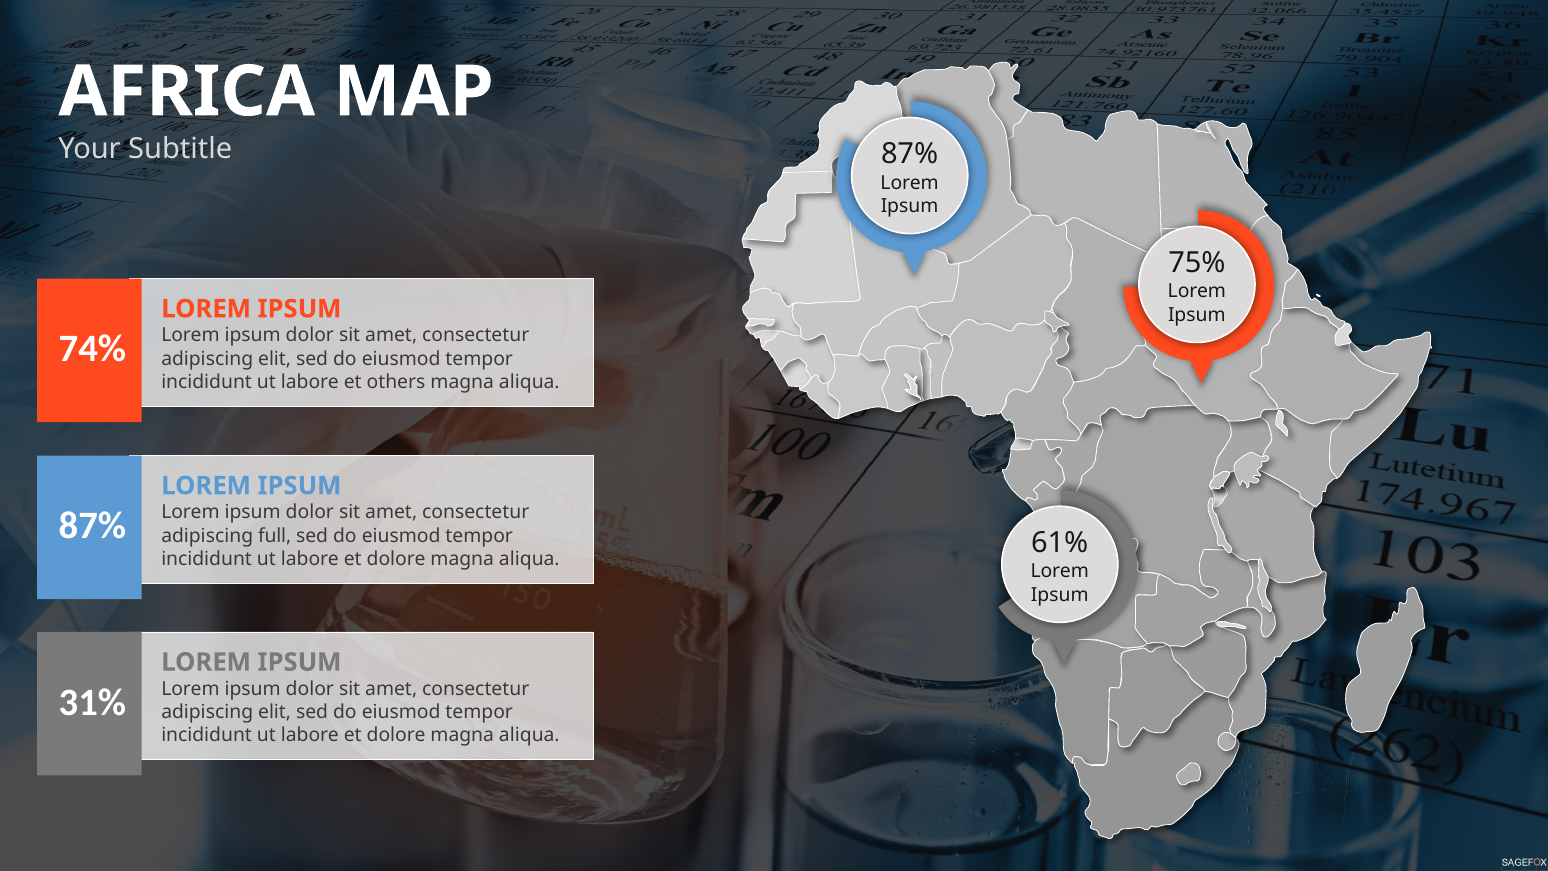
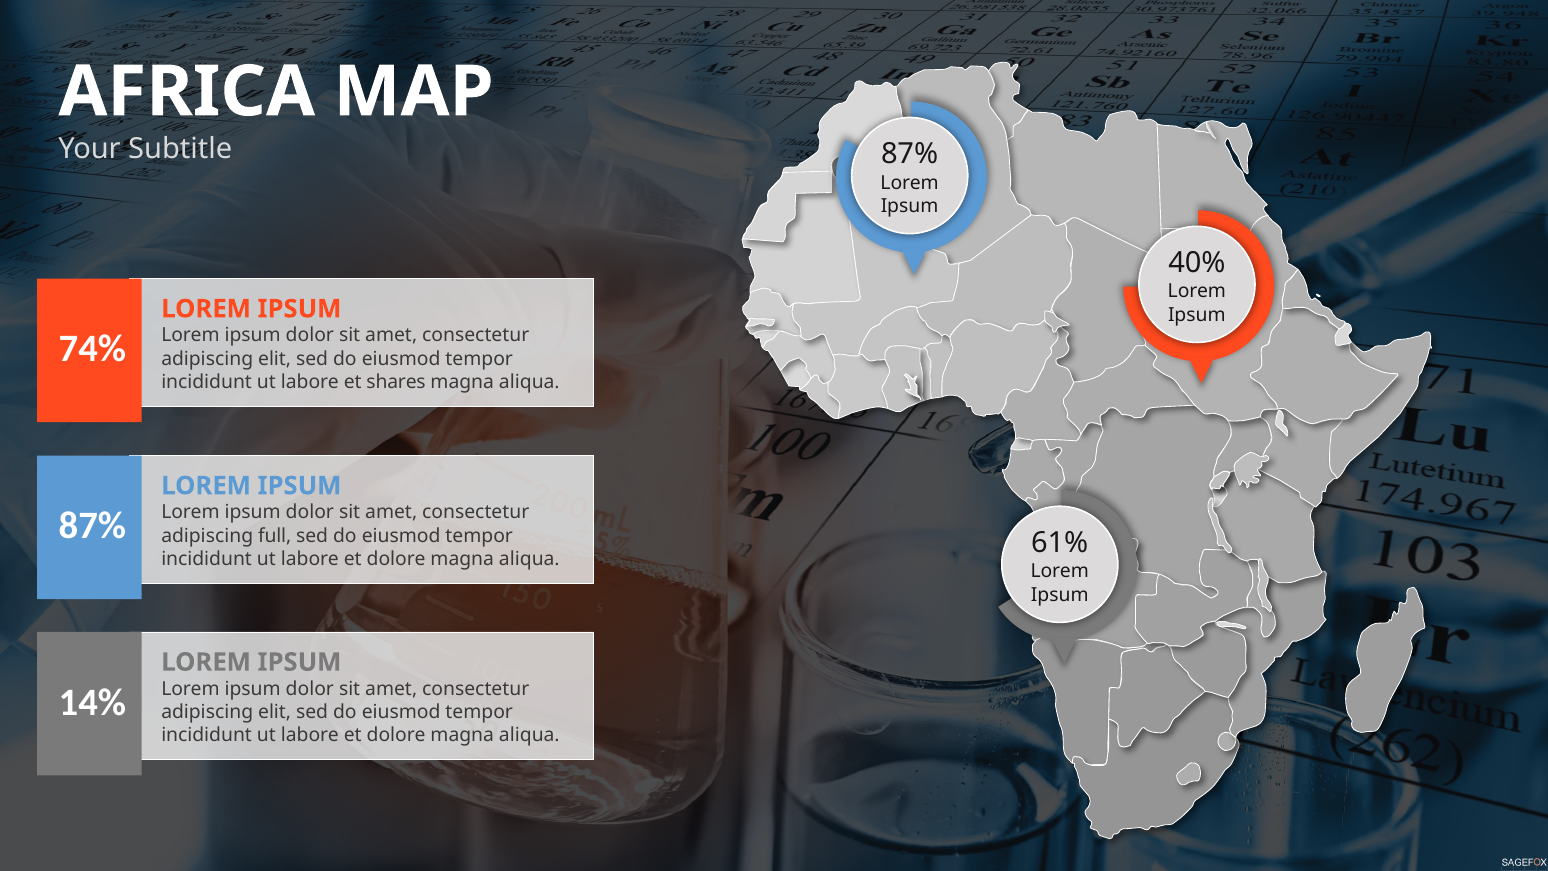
75%: 75% -> 40%
others: others -> shares
31%: 31% -> 14%
